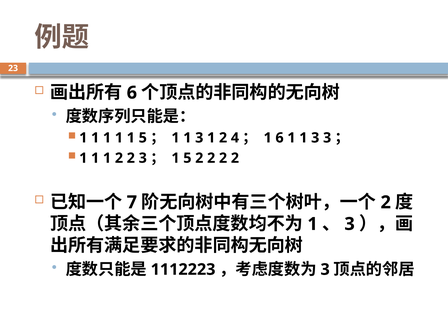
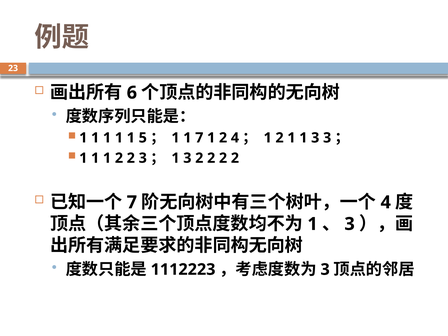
3 at (199, 138): 3 -> 7
6 at (280, 138): 6 -> 2
5 at (187, 158): 5 -> 3
2 at (386, 202): 2 -> 4
